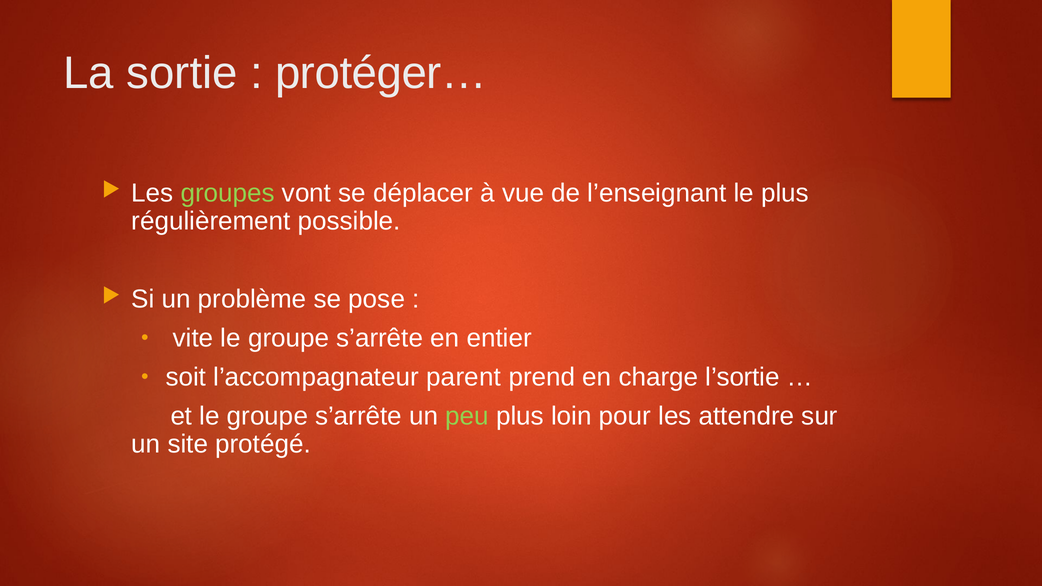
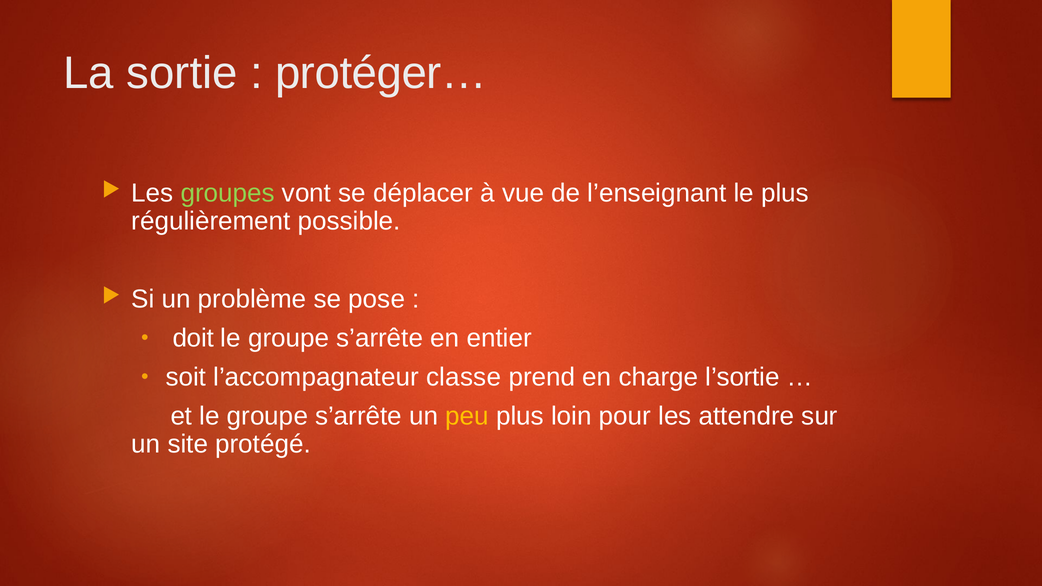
vite: vite -> doit
parent: parent -> classe
peu colour: light green -> yellow
